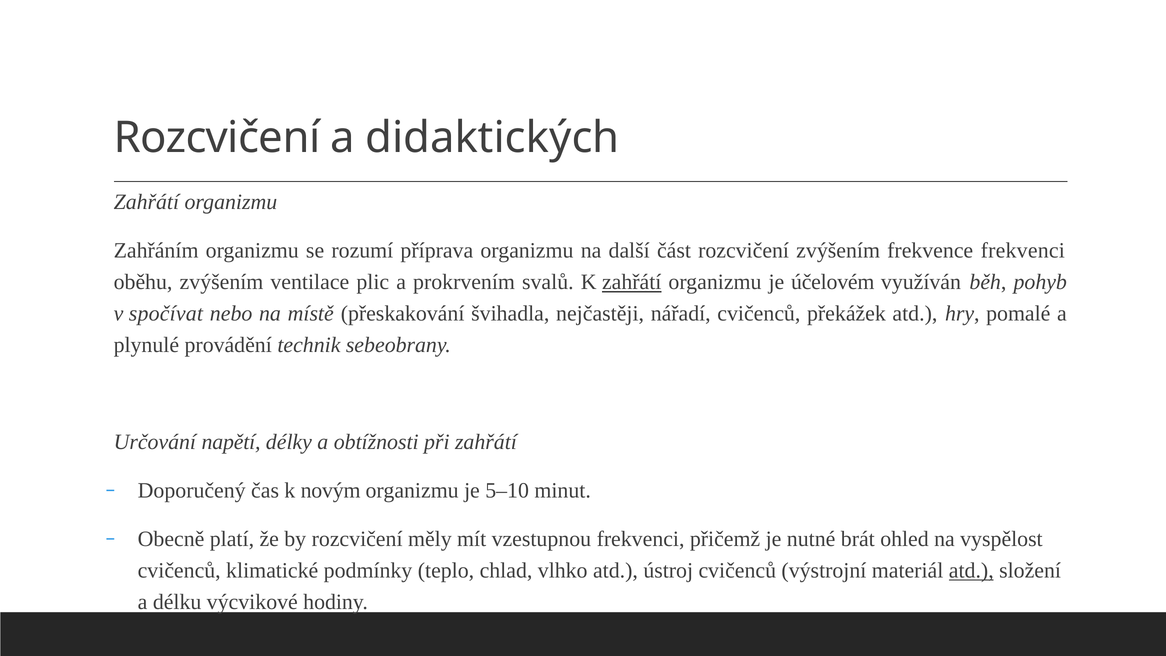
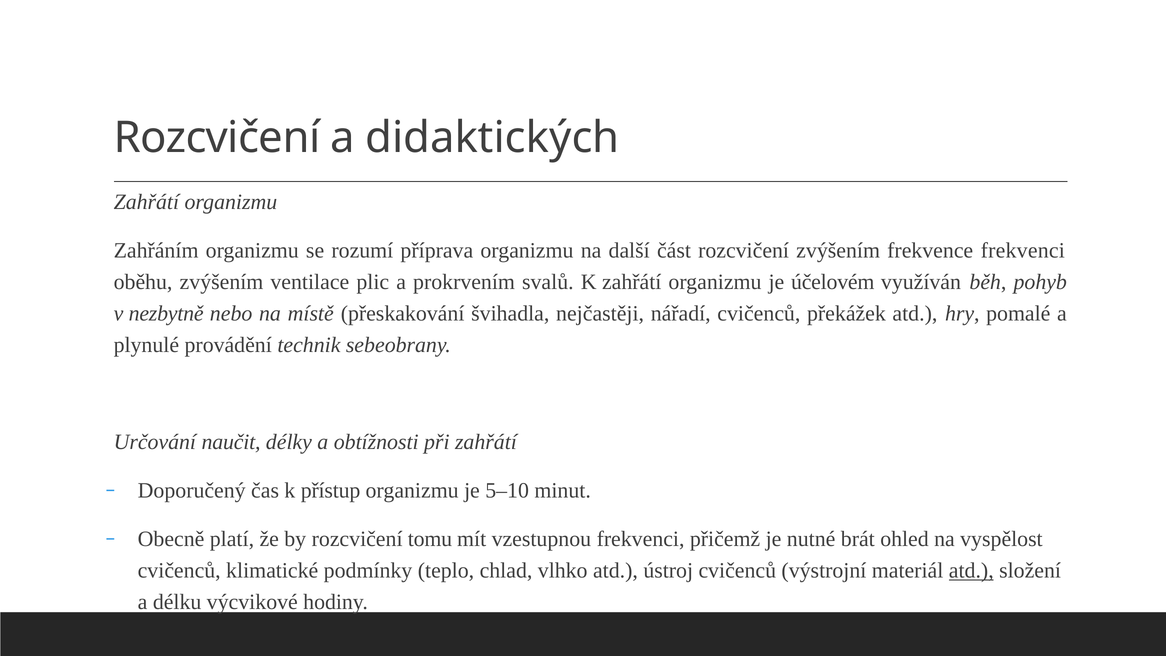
zahřátí at (632, 282) underline: present -> none
spočívat: spočívat -> nezbytně
napětí: napětí -> naučit
novým: novým -> přístup
měly: měly -> tomu
